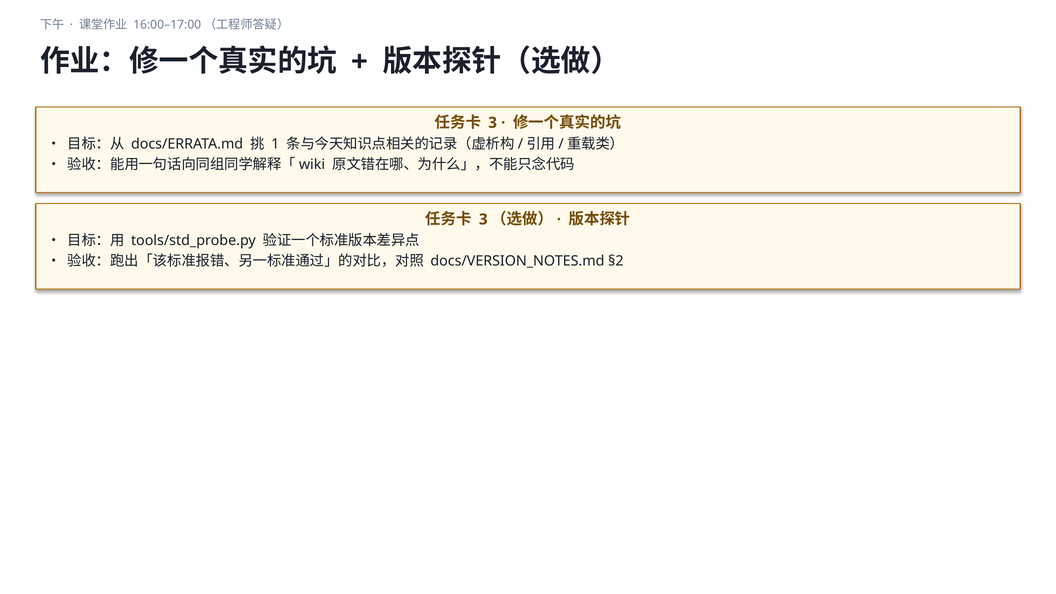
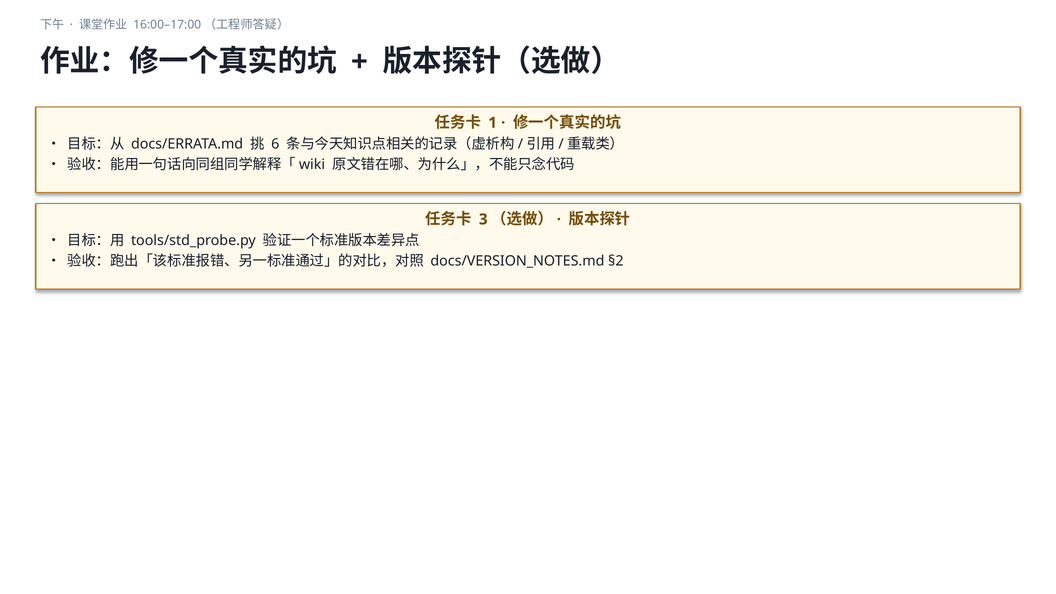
3 at (493, 123): 3 -> 1
1: 1 -> 6
